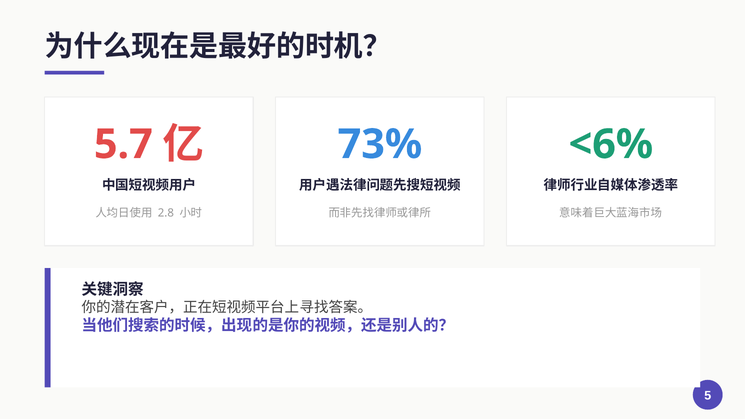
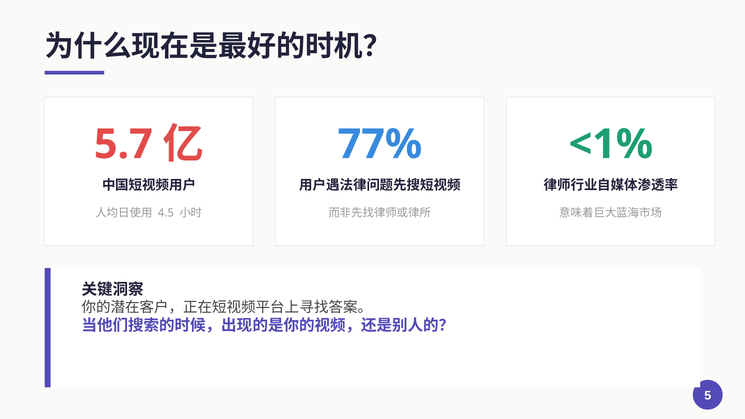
73%: 73% -> 77%
<6%: <6% -> <1%
2.8: 2.8 -> 4.5
